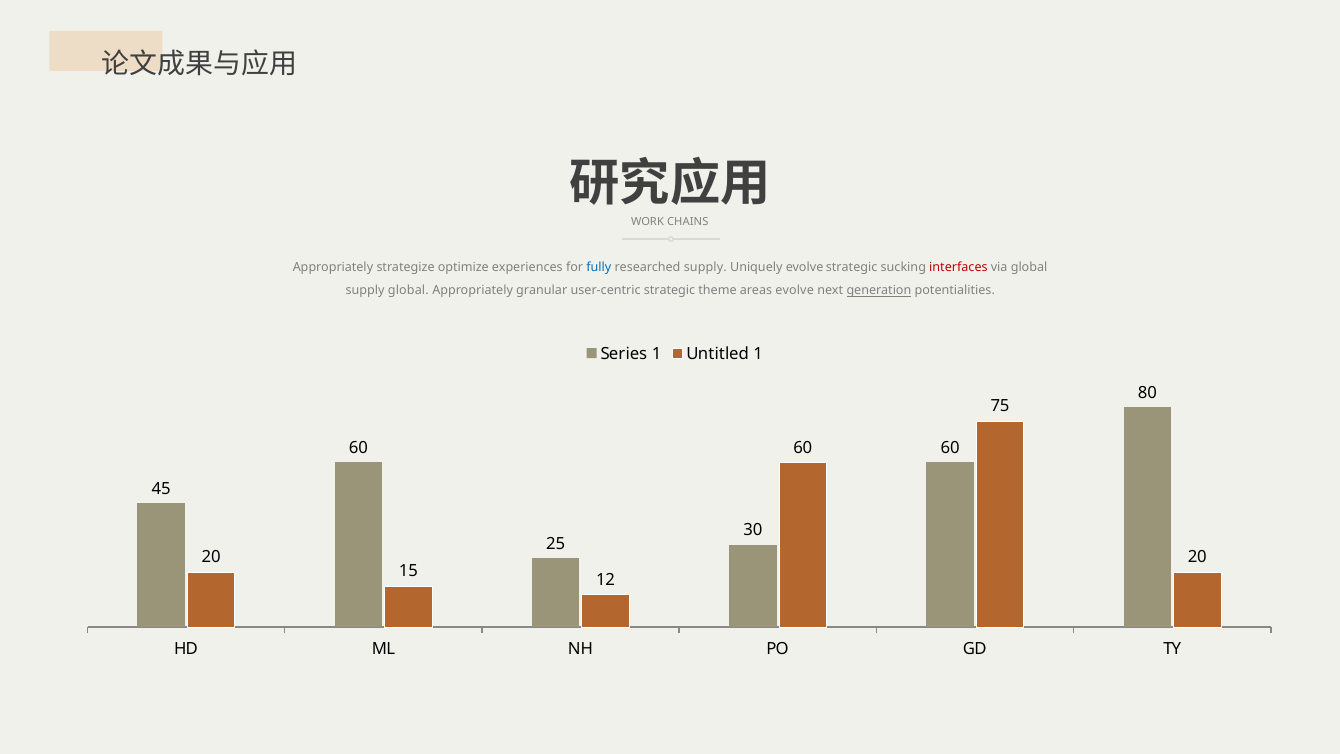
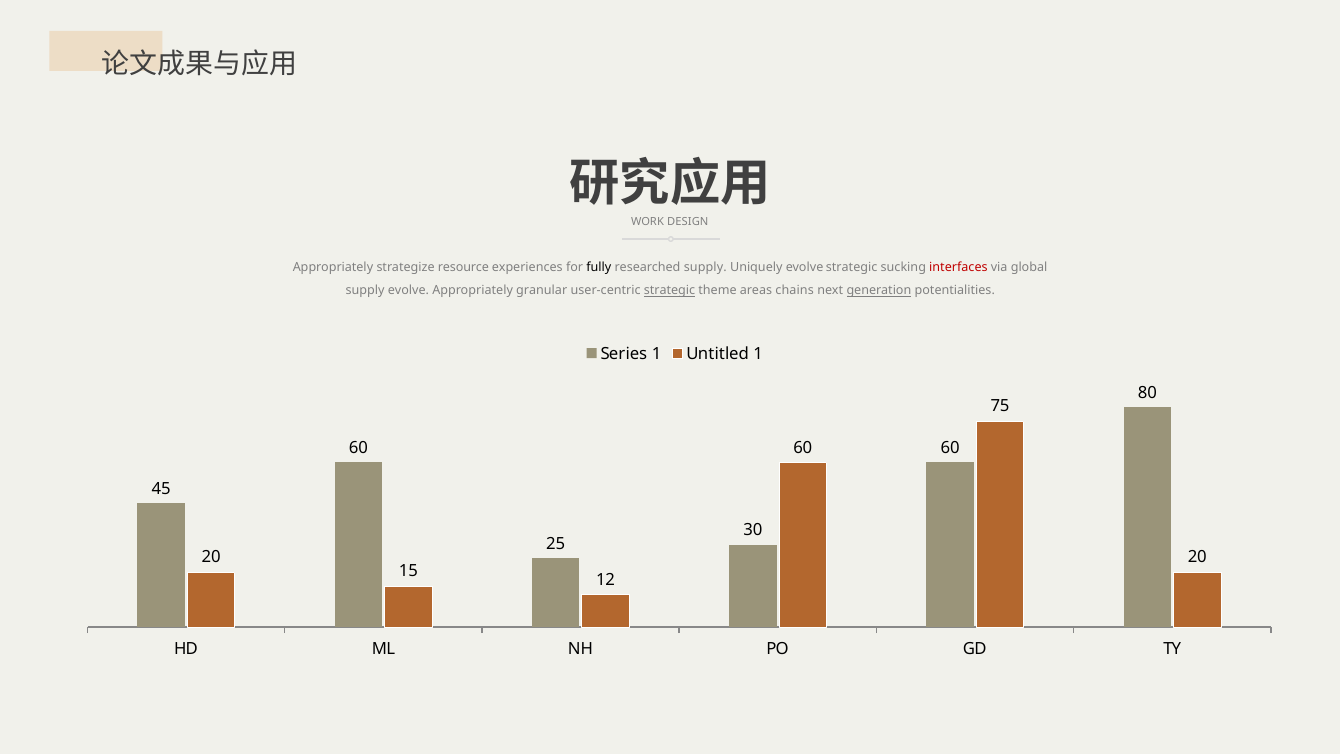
CHAINS: CHAINS -> DESIGN
optimize: optimize -> resource
fully colour: blue -> black
supply global: global -> evolve
strategic at (669, 290) underline: none -> present
areas evolve: evolve -> chains
